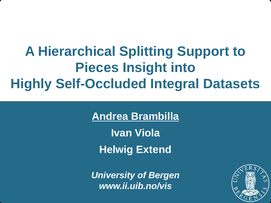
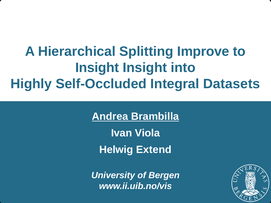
Support: Support -> Improve
Pieces at (97, 68): Pieces -> Insight
